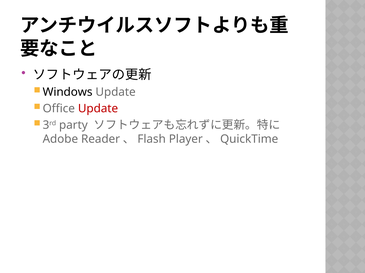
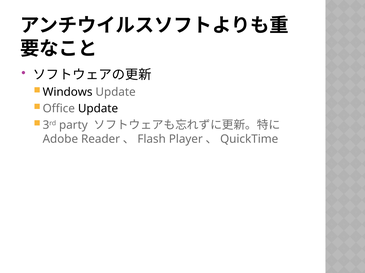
Update at (98, 109) colour: red -> black
